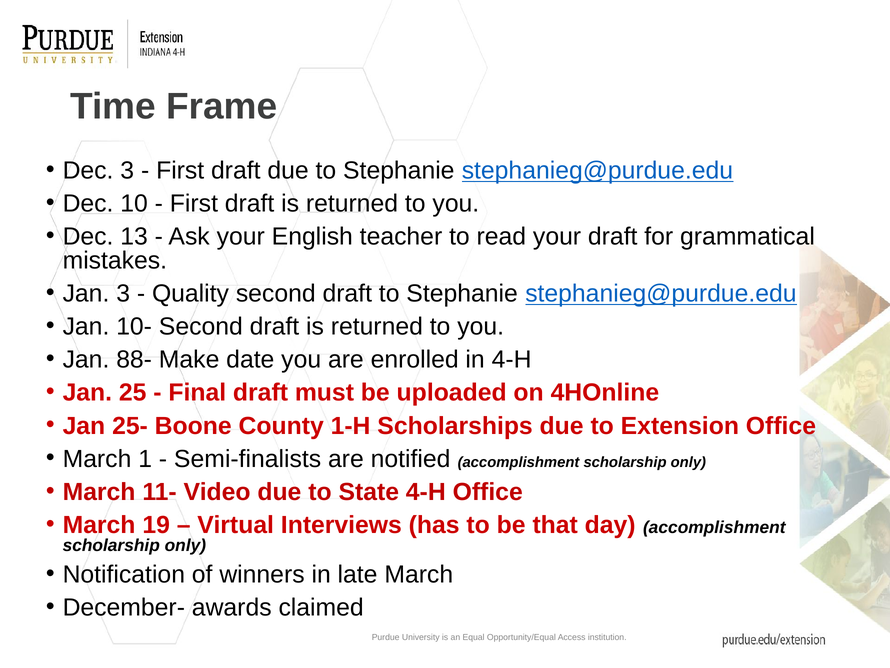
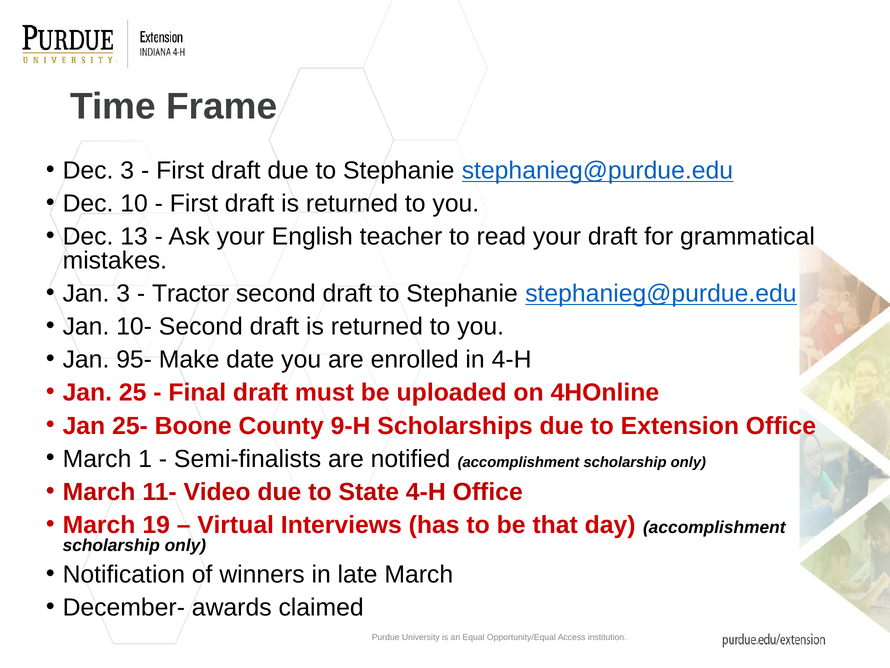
Quality: Quality -> Tractor
88-: 88- -> 95-
1-H: 1-H -> 9-H
